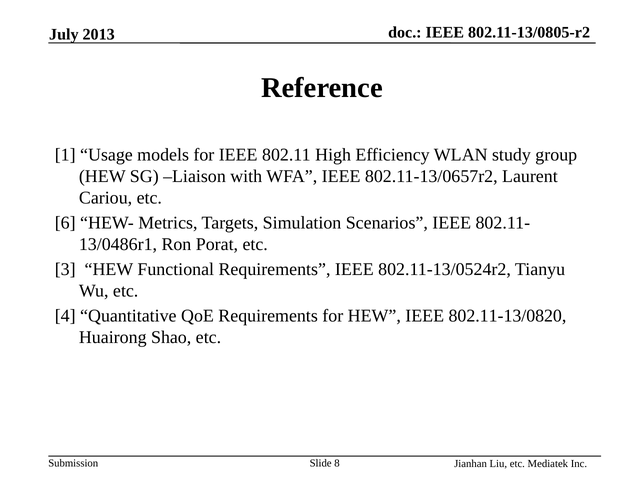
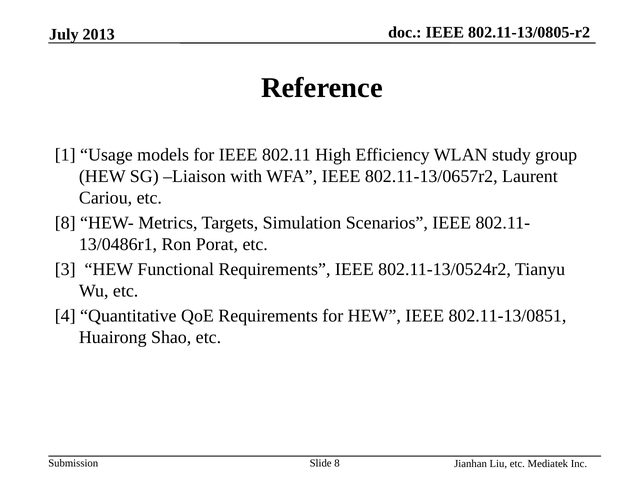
6 at (65, 223): 6 -> 8
802.11-13/0820: 802.11-13/0820 -> 802.11-13/0851
